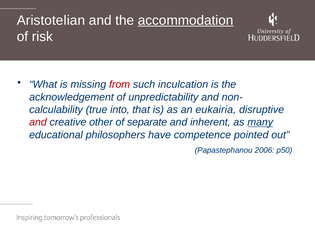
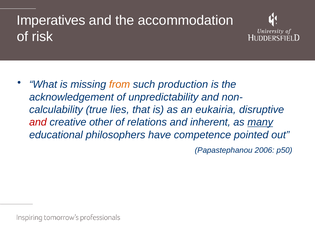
Aristotelian: Aristotelian -> Imperatives
accommodation underline: present -> none
from colour: red -> orange
inculcation: inculcation -> production
into: into -> lies
separate: separate -> relations
